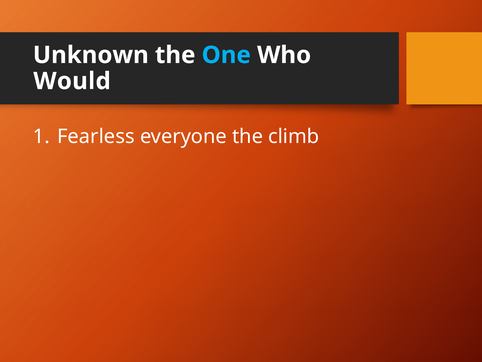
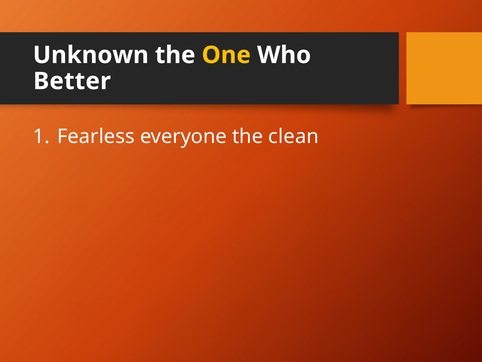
One colour: light blue -> yellow
Would: Would -> Better
climb: climb -> clean
